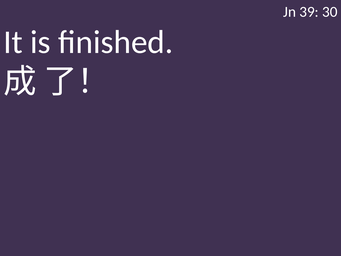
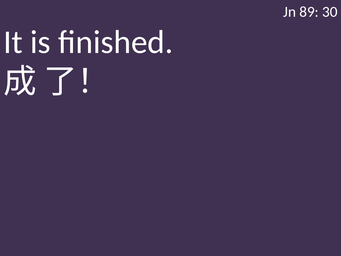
39: 39 -> 89
